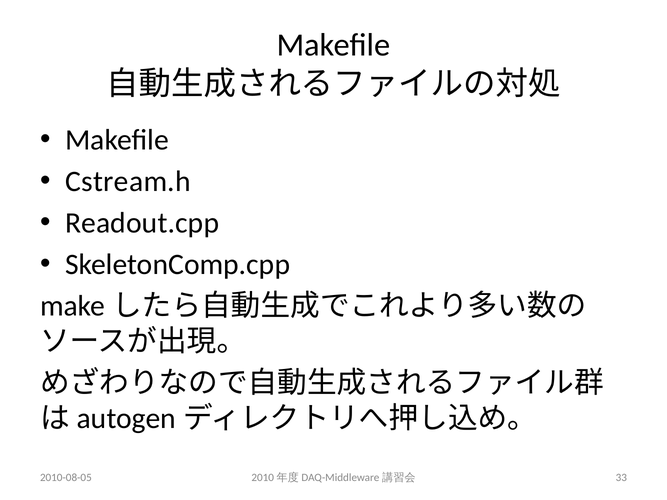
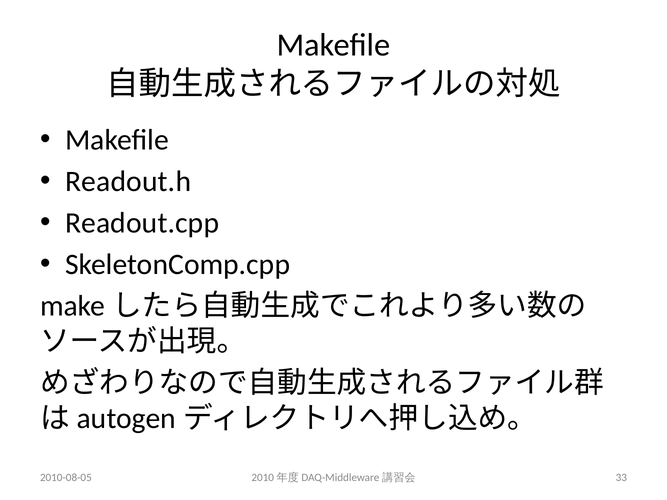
Cstream.h: Cstream.h -> Readout.h
